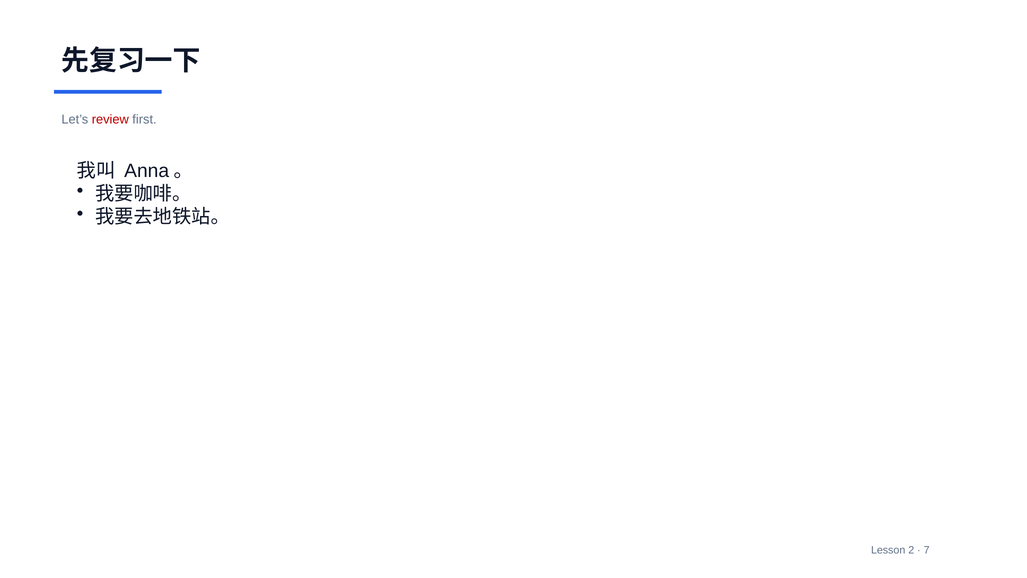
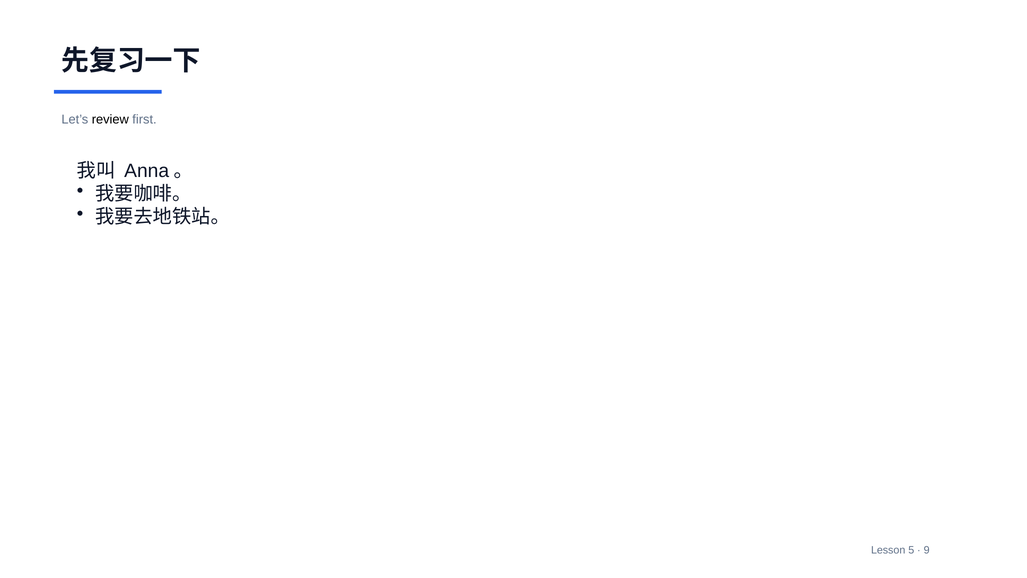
review colour: red -> black
2: 2 -> 5
7: 7 -> 9
